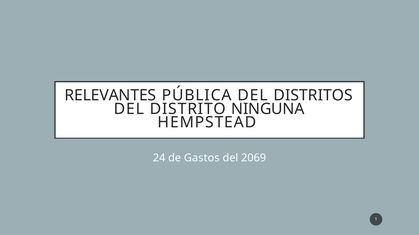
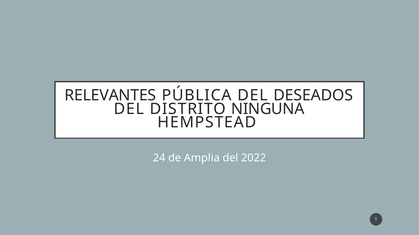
DISTRITOS: DISTRITOS -> DESEADOS
Gastos: Gastos -> Amplia
2069: 2069 -> 2022
